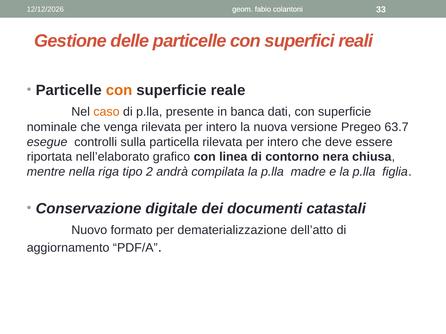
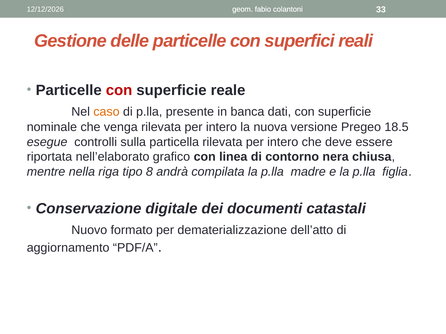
con at (119, 90) colour: orange -> red
63.7: 63.7 -> 18.5
2: 2 -> 8
